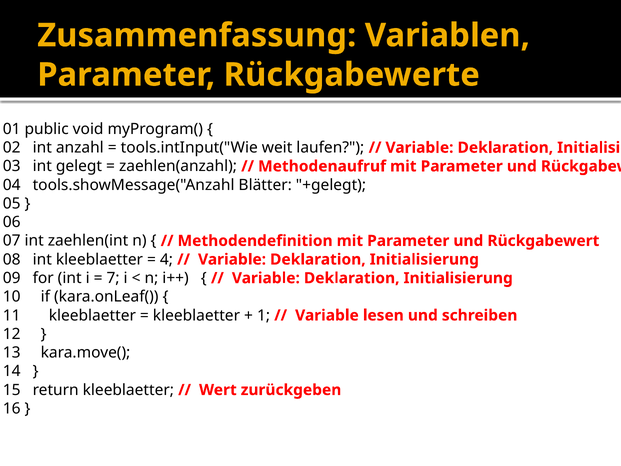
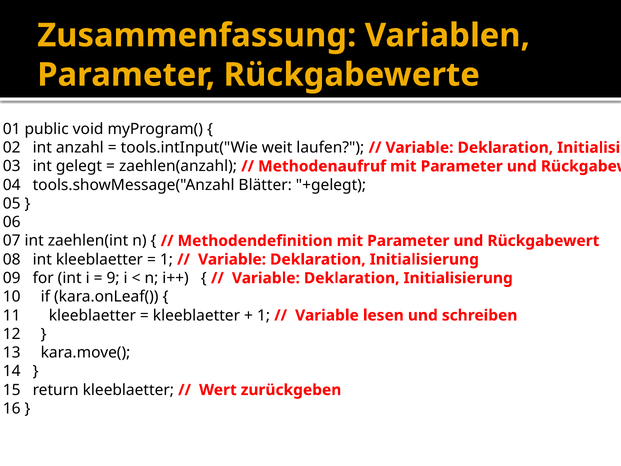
4 at (166, 259): 4 -> 1
7: 7 -> 9
